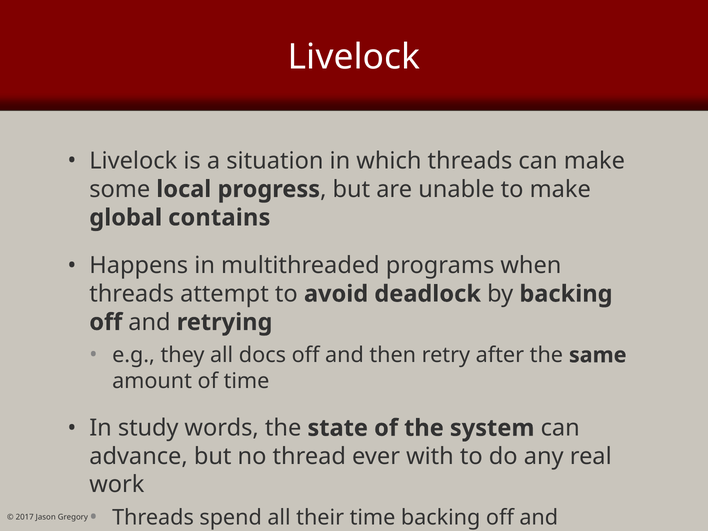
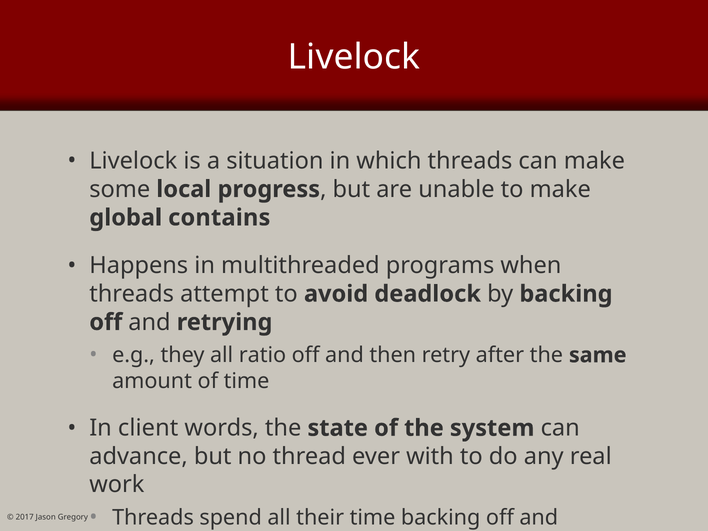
docs: docs -> ratio
study: study -> client
